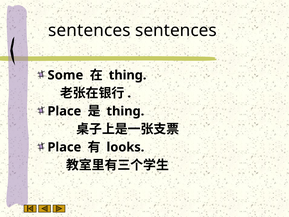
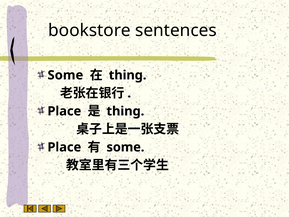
sentences at (89, 30): sentences -> bookstore
looks at (125, 147): looks -> some
